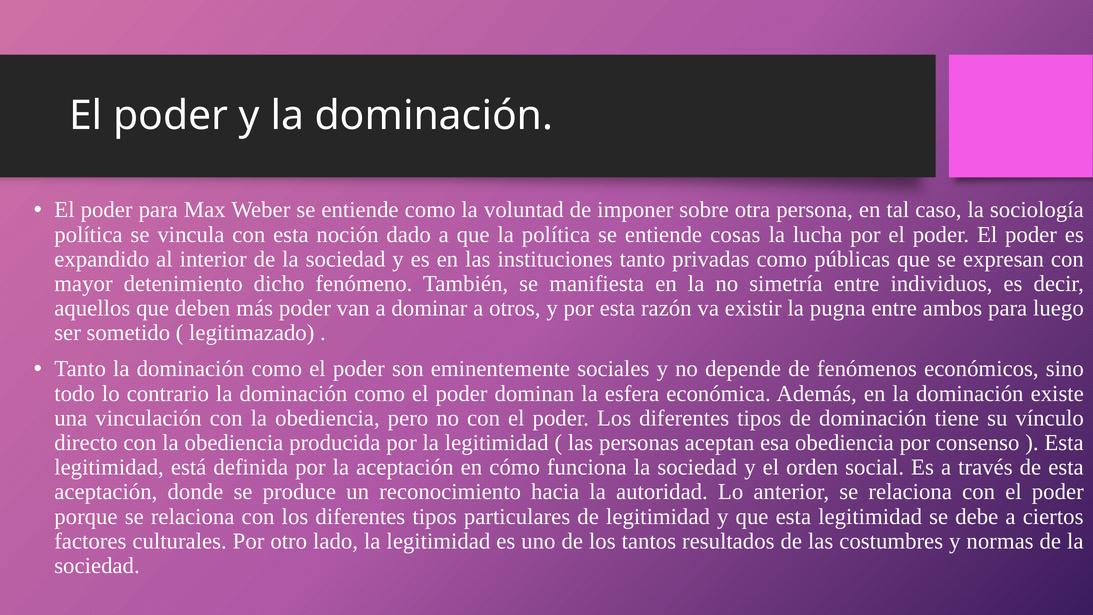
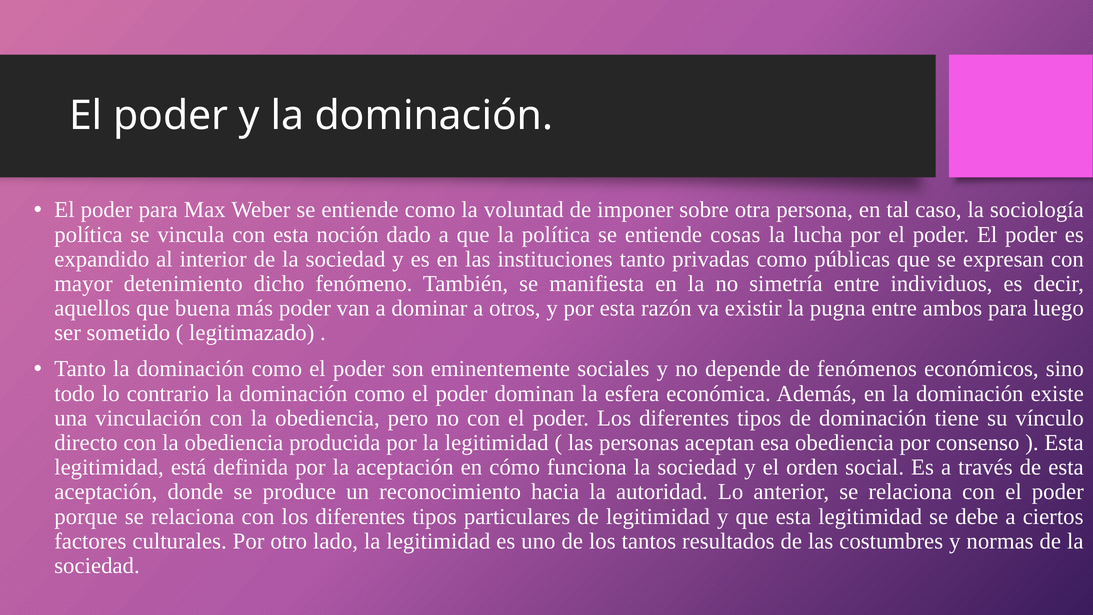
deben: deben -> buena
